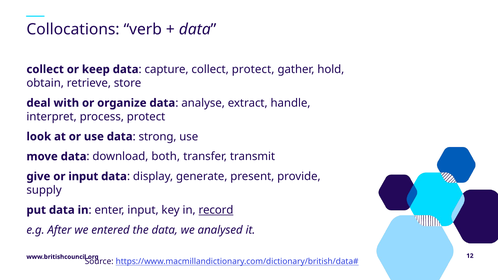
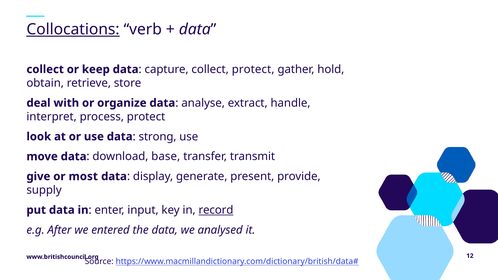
Collocations underline: none -> present
both: both -> base
or input: input -> most
